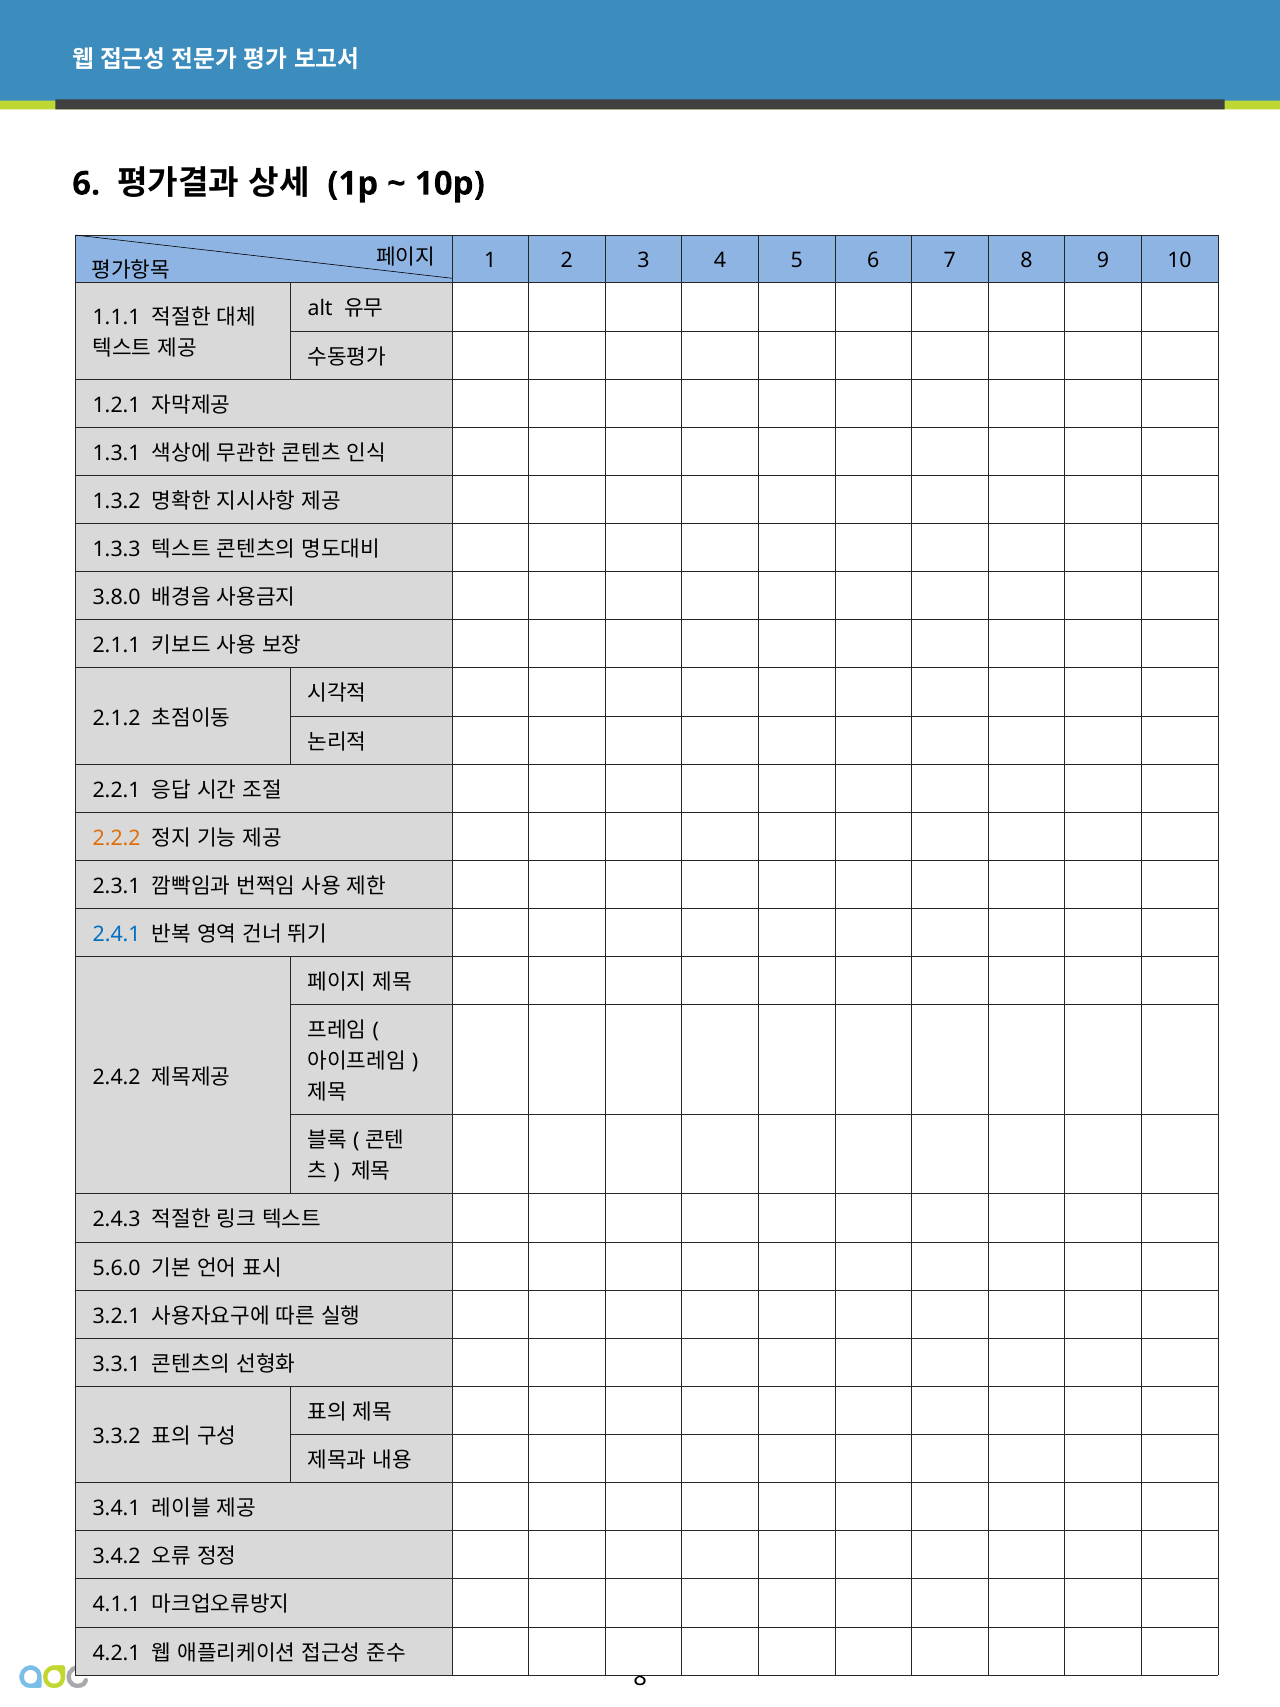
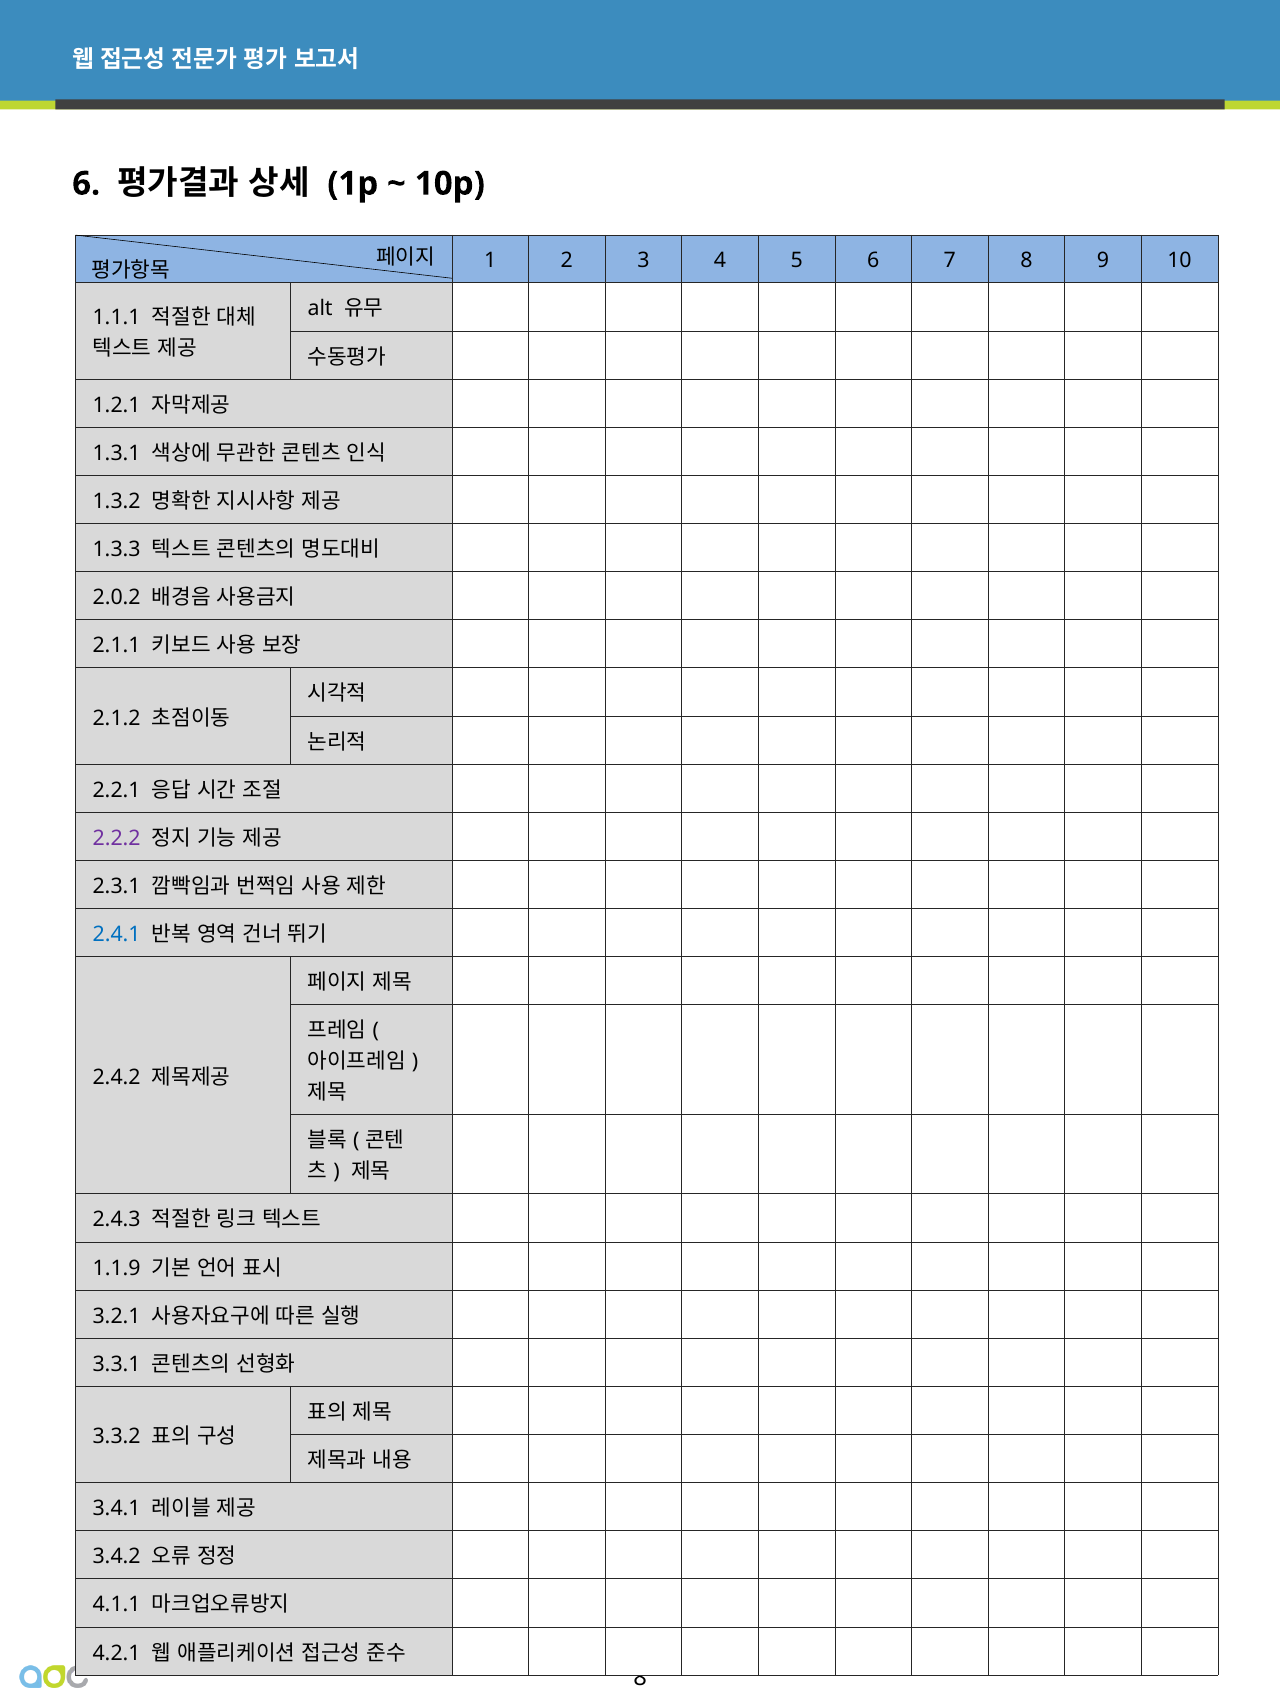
3.8.0: 3.8.0 -> 2.0.2
2.2.2 colour: orange -> purple
5.6.0: 5.6.0 -> 1.1.9
